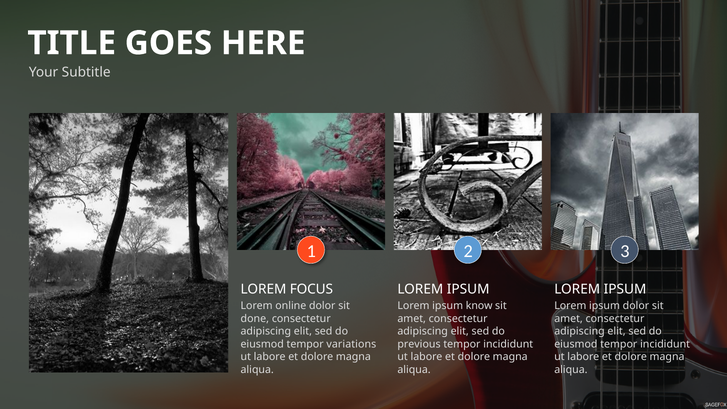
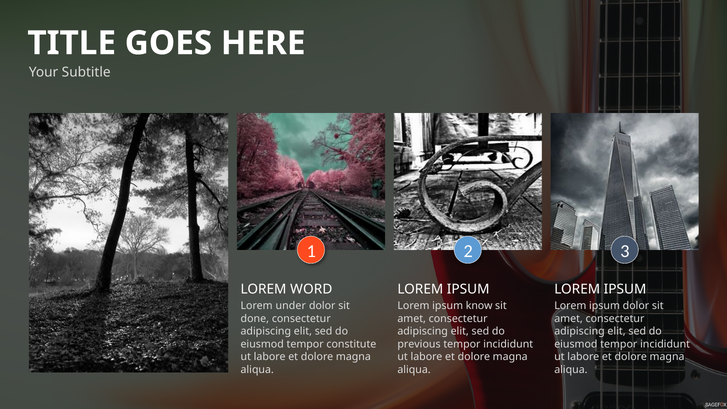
FOCUS: FOCUS -> WORD
online: online -> under
variations: variations -> constitute
